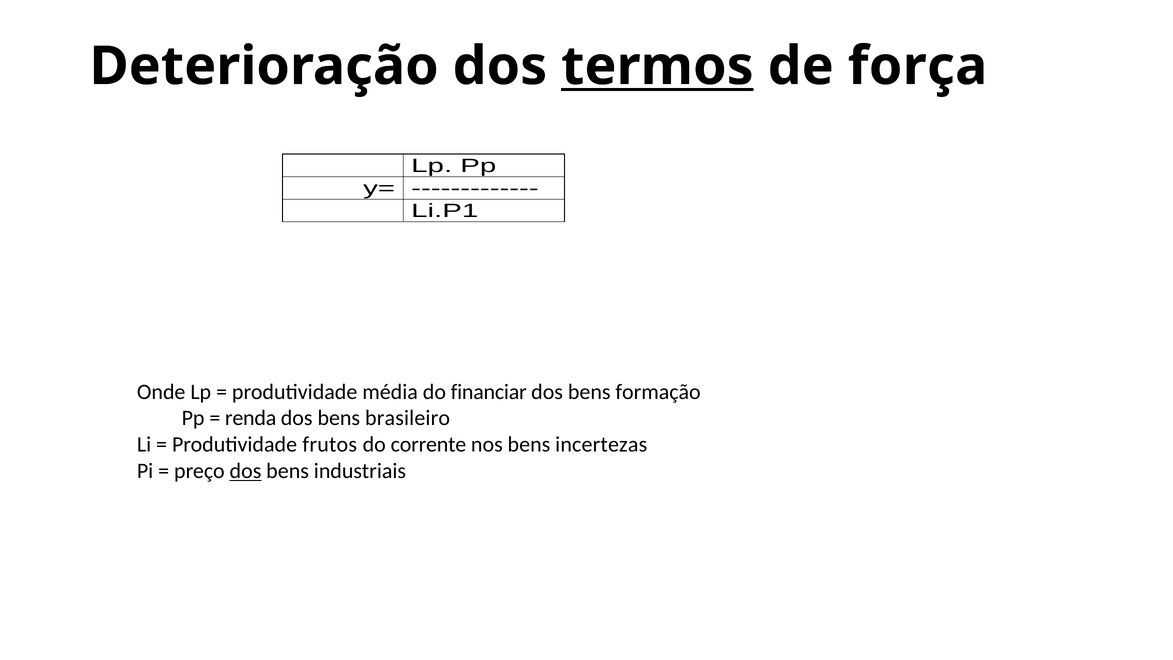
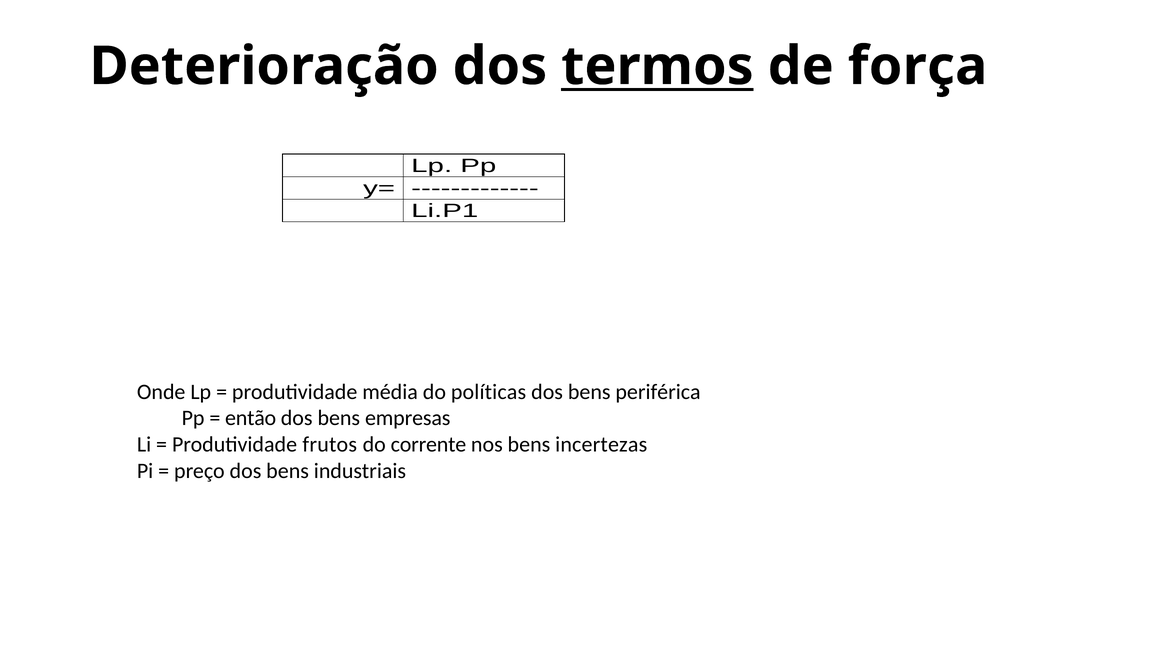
financiar: financiar -> políticas
formação: formação -> periférica
renda: renda -> então
brasileiro: brasileiro -> empresas
dos at (245, 471) underline: present -> none
